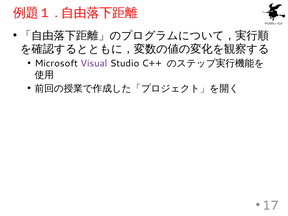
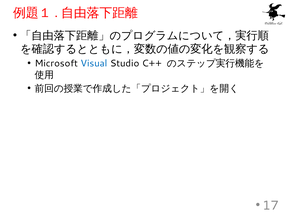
Visual colour: purple -> blue
